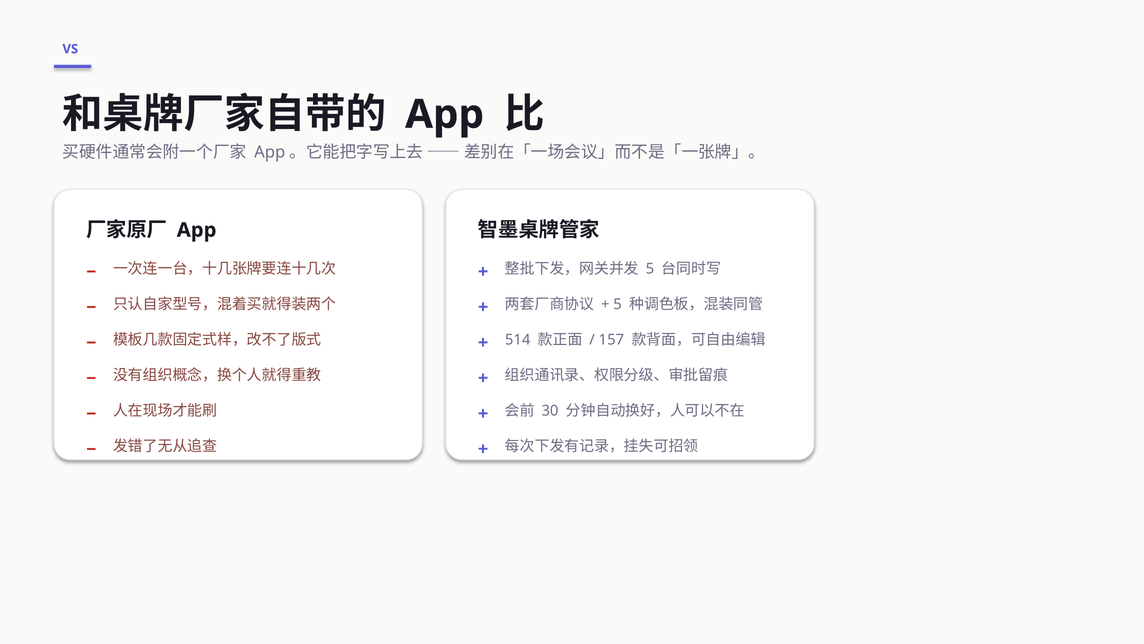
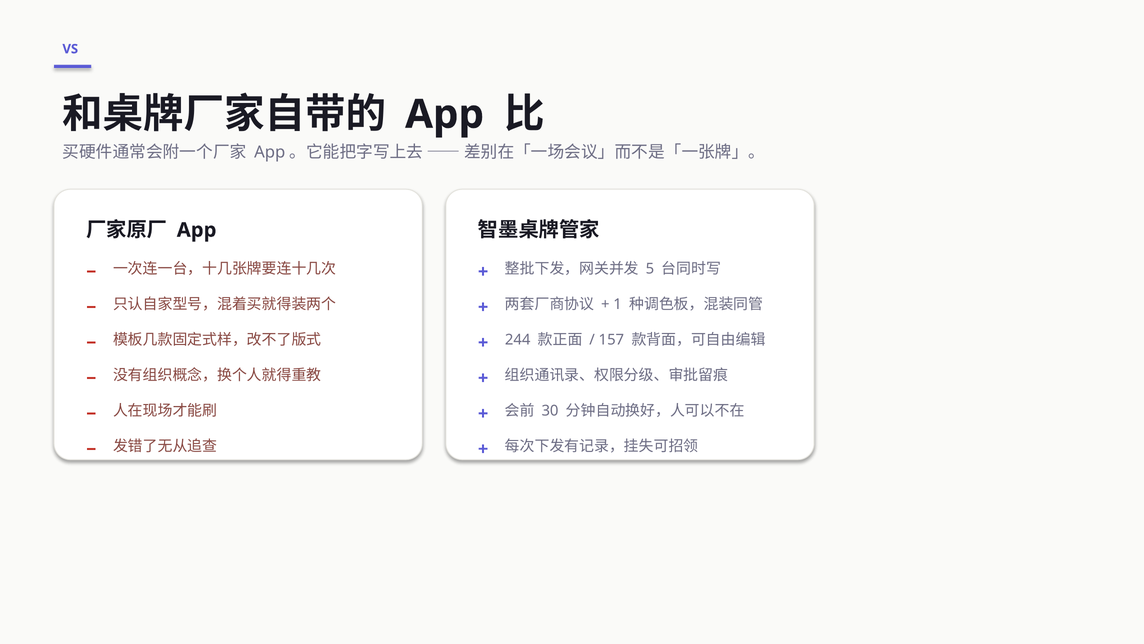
5 at (618, 304): 5 -> 1
514: 514 -> 244
